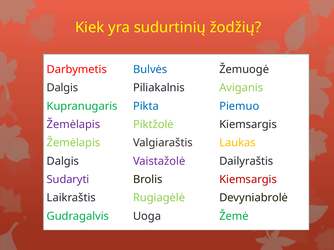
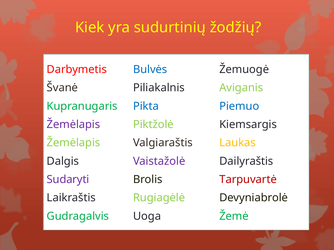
Dalgis at (62, 88): Dalgis -> Švanė
Kiemsargis at (248, 180): Kiemsargis -> Tarpuvartė
